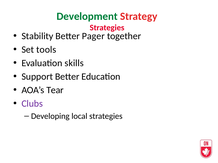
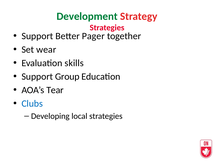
Stability at (37, 36): Stability -> Support
tools: tools -> wear
Support Better: Better -> Group
Clubs colour: purple -> blue
